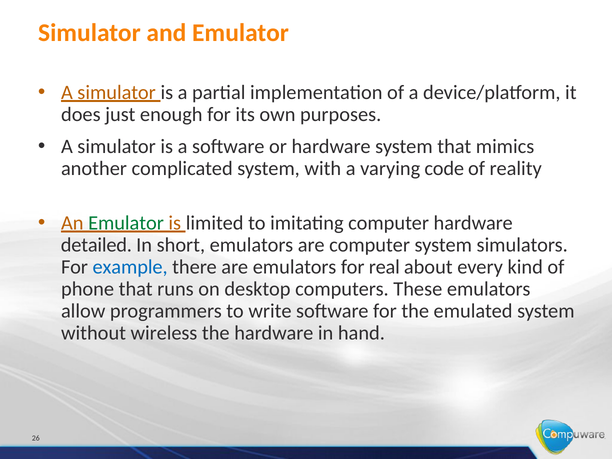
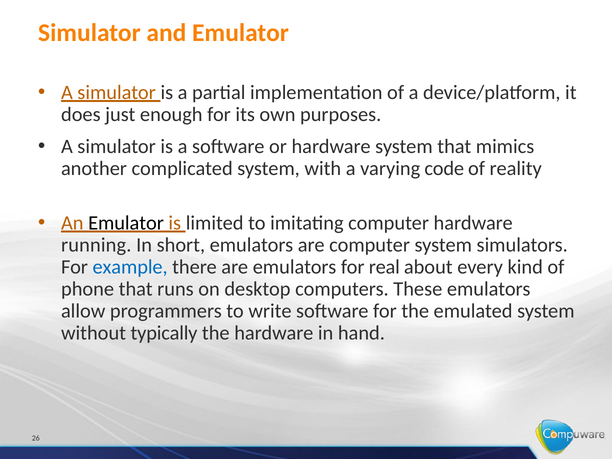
Emulator at (126, 223) colour: green -> black
detailed: detailed -> running
wireless: wireless -> typically
